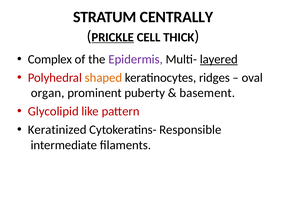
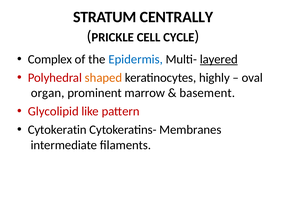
PRICKLE underline: present -> none
THICK: THICK -> CYCLE
Epidermis colour: purple -> blue
ridges: ridges -> highly
puberty: puberty -> marrow
Keratinized: Keratinized -> Cytokeratin
Responsible: Responsible -> Membranes
